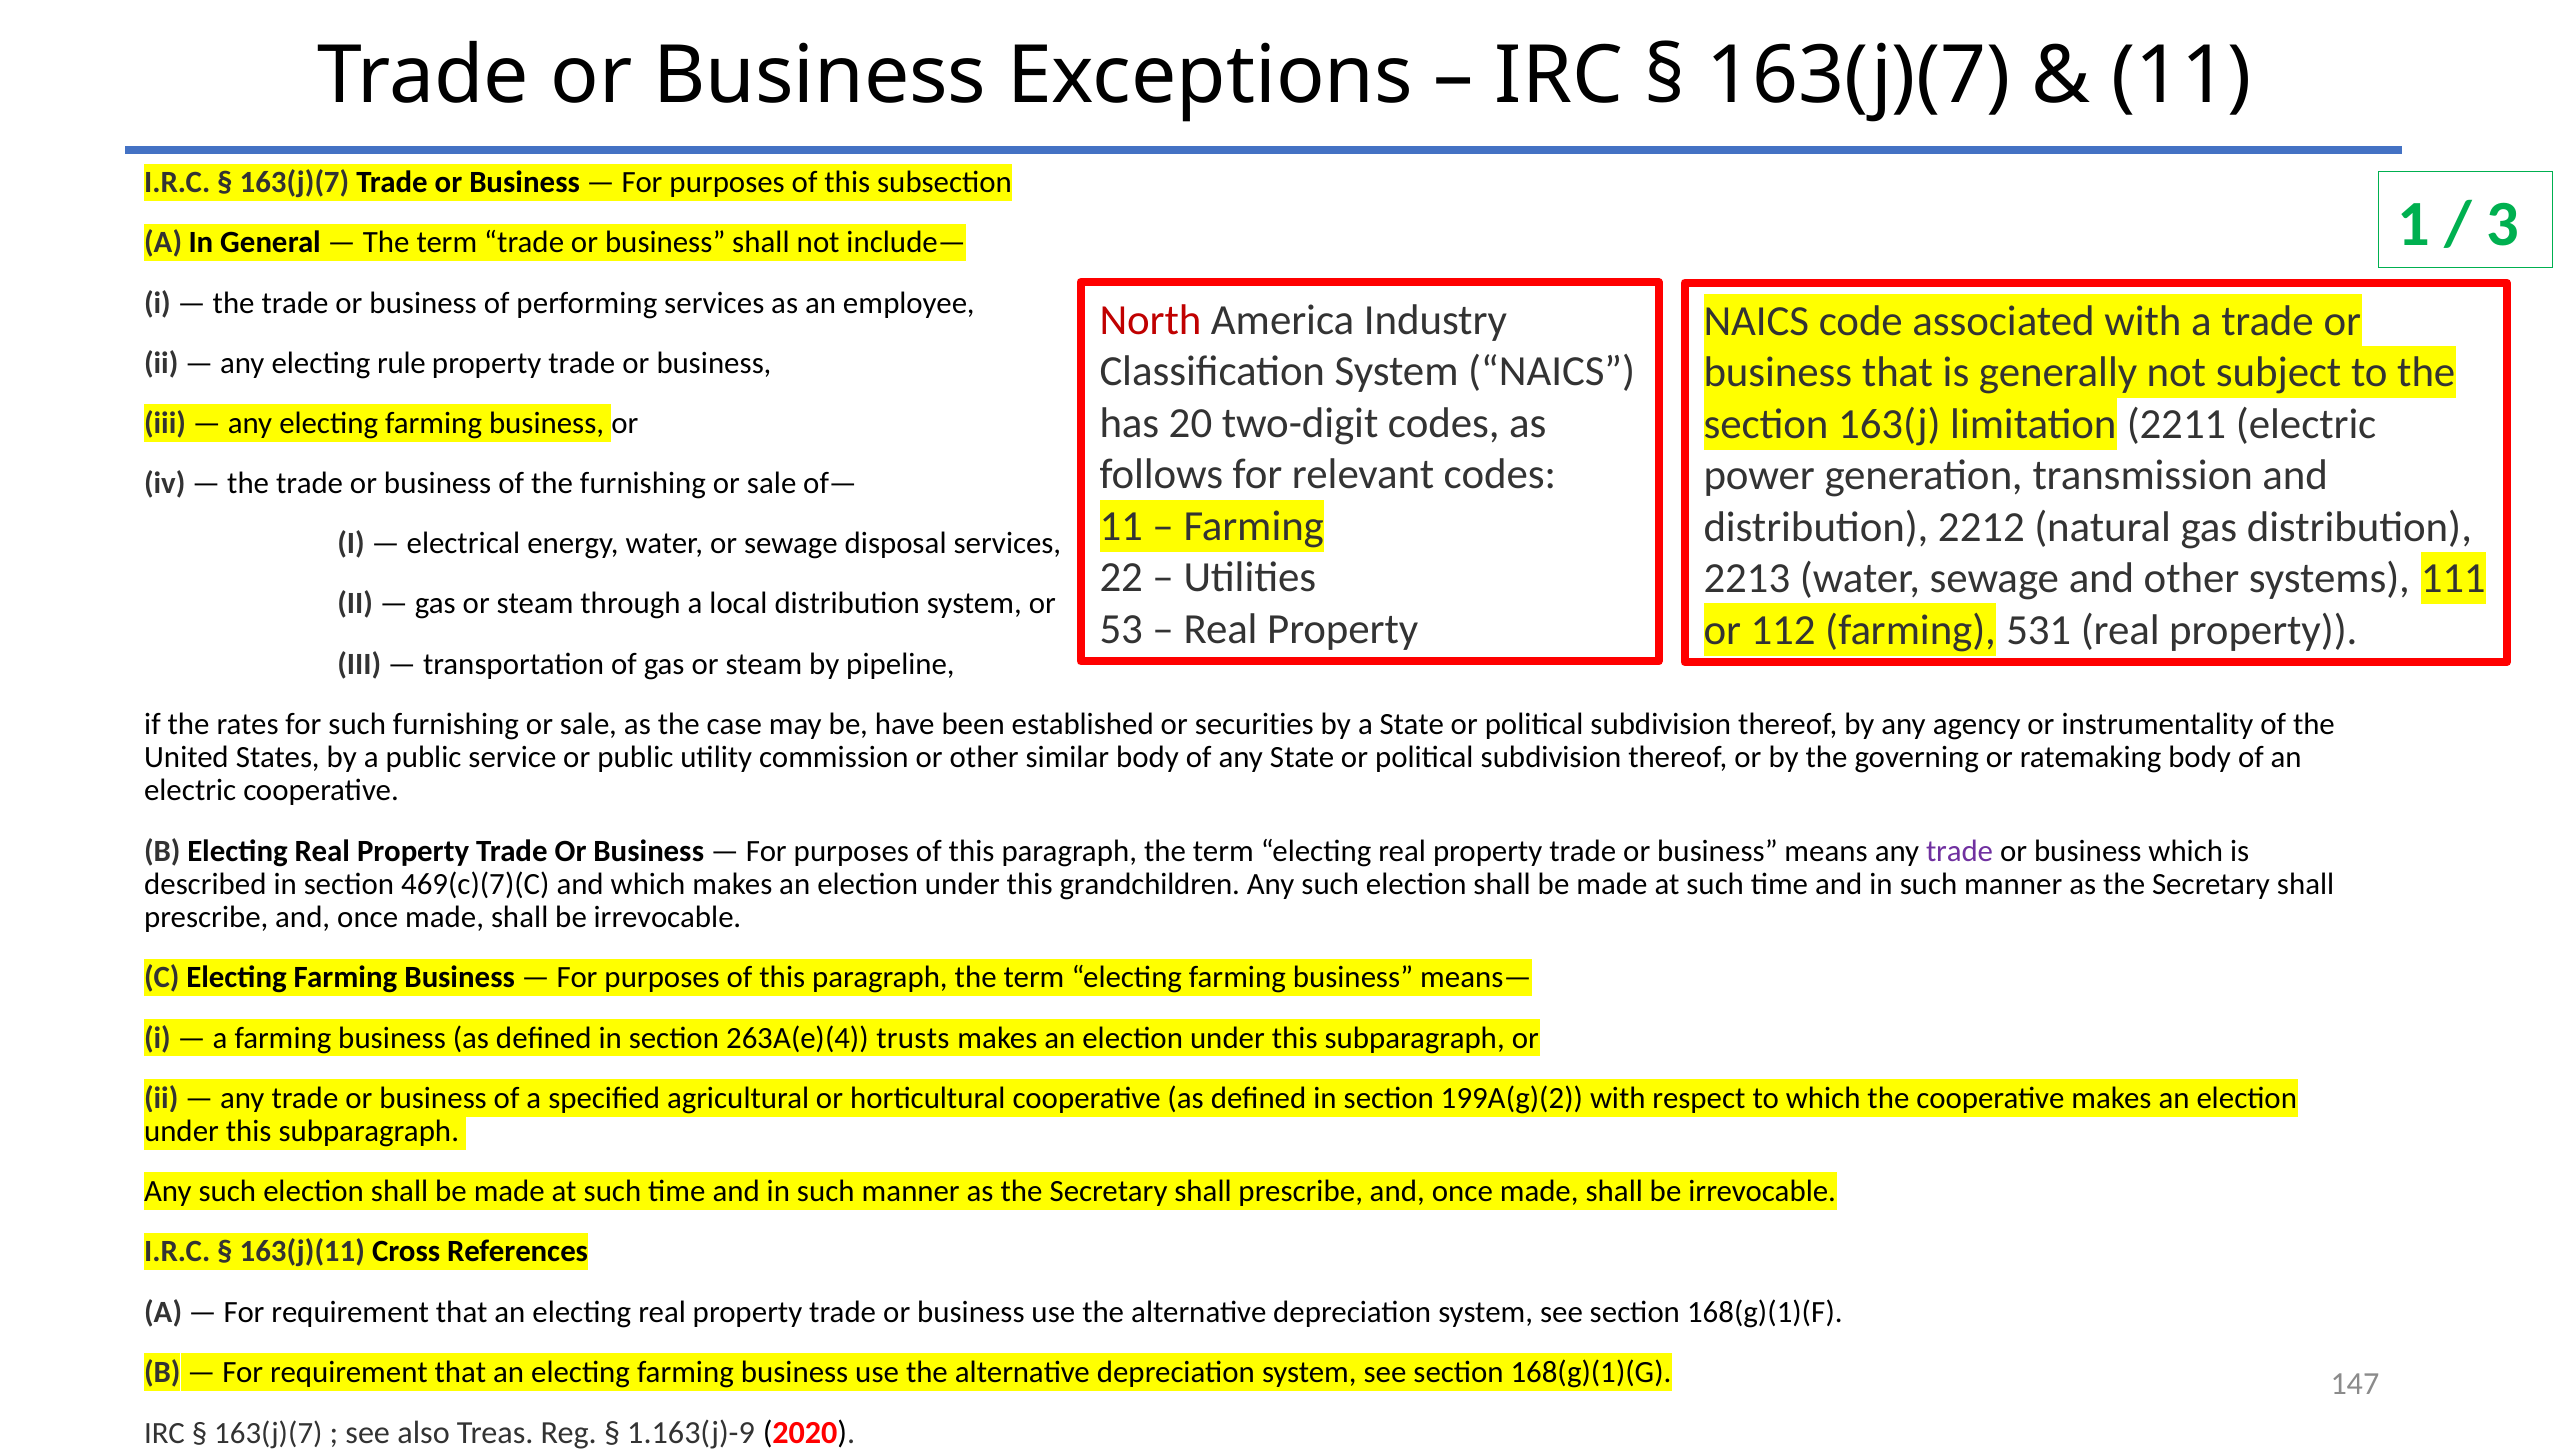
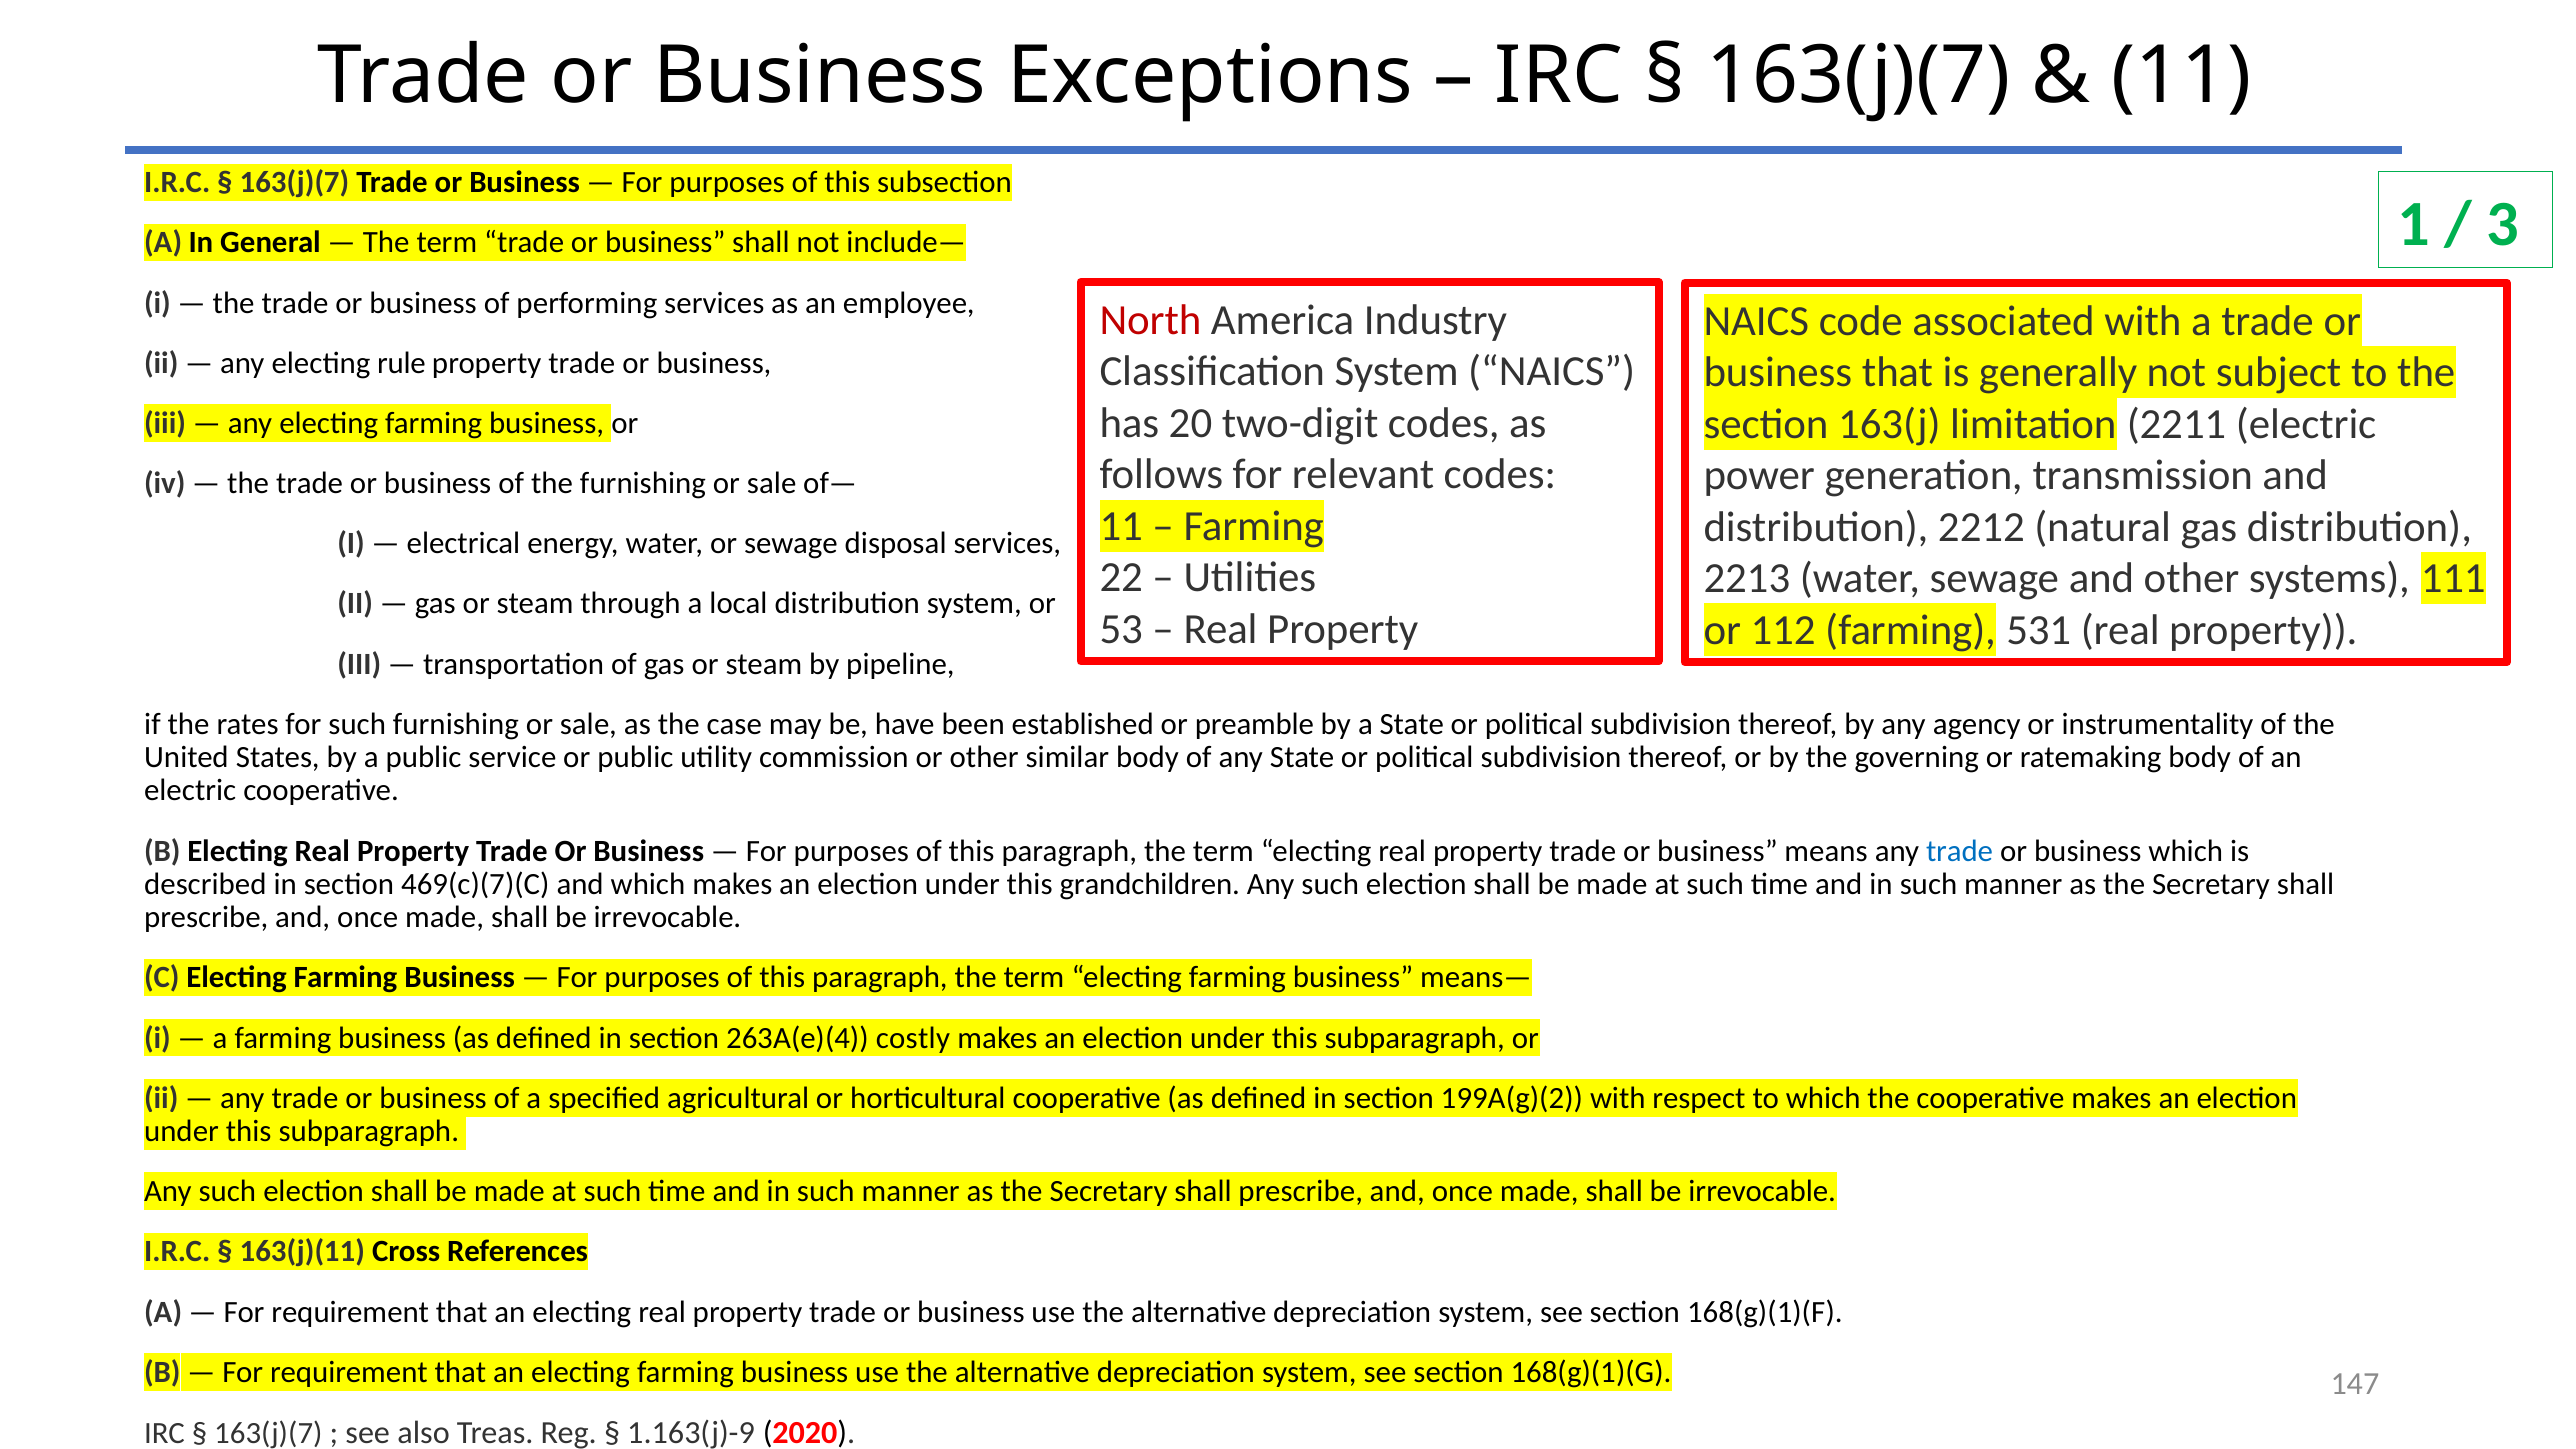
securities: securities -> preamble
trade at (1959, 851) colour: purple -> blue
trusts: trusts -> costly
